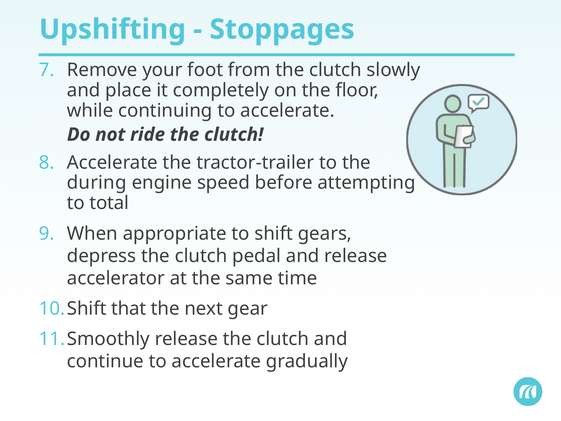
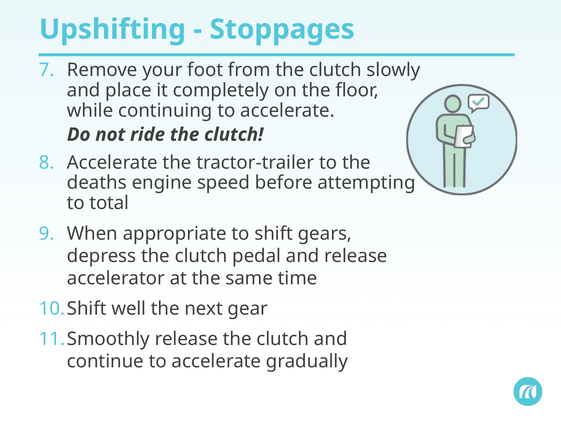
during: during -> deaths
that: that -> well
